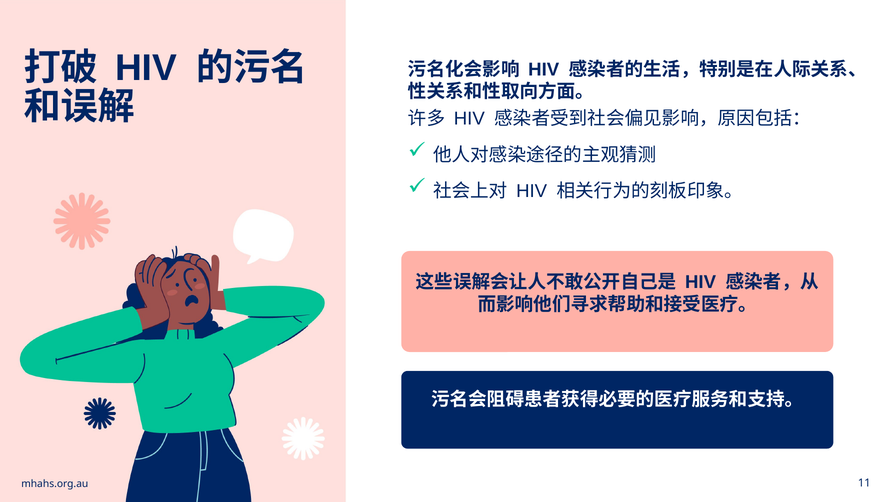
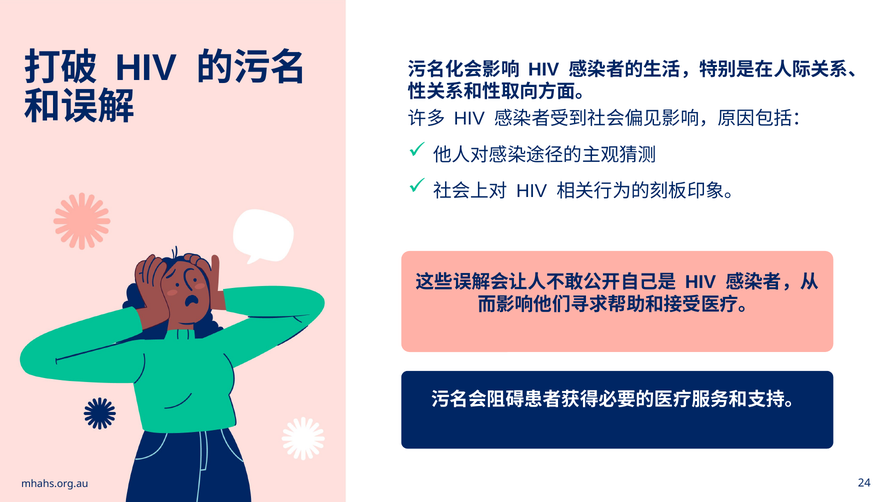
11: 11 -> 24
